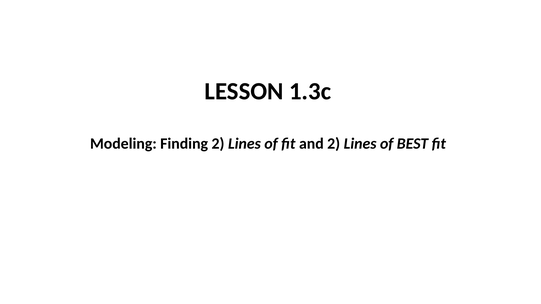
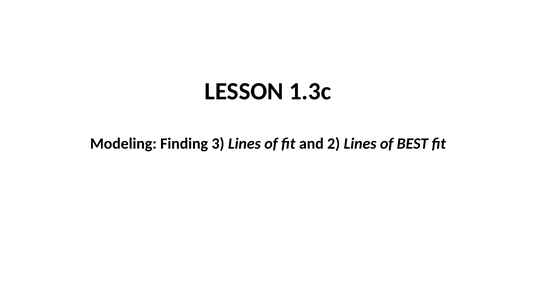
Finding 2: 2 -> 3
